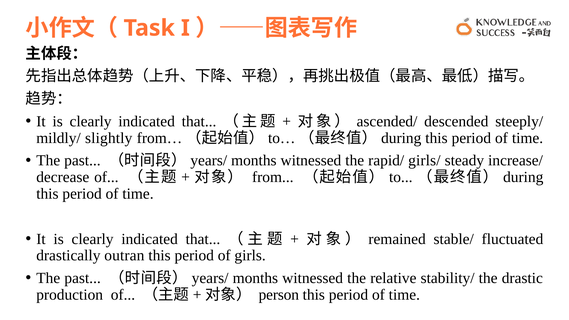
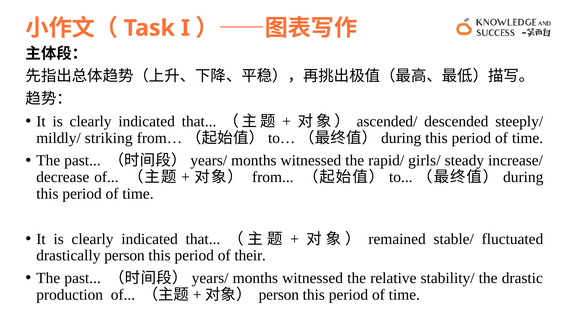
slightly: slightly -> striking
drastically outran: outran -> person
girls: girls -> their
